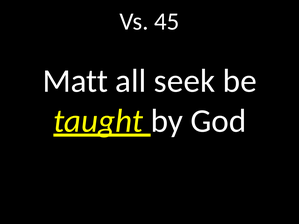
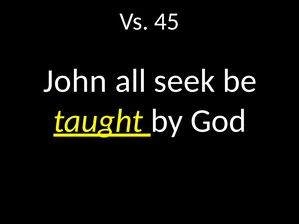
Matt: Matt -> John
